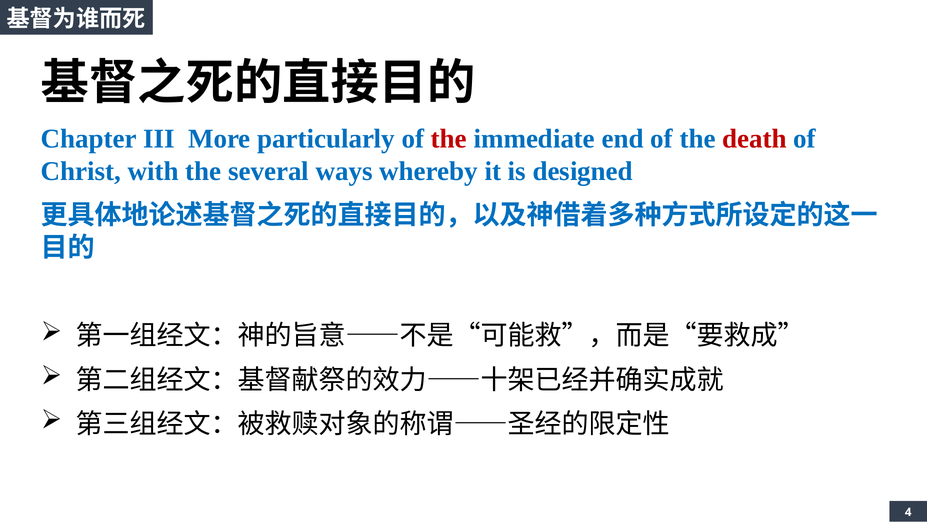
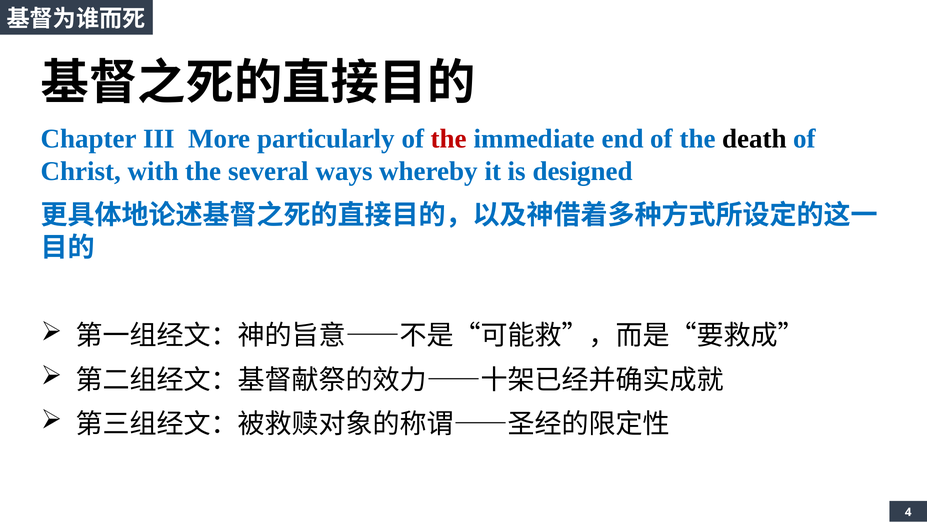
death colour: red -> black
